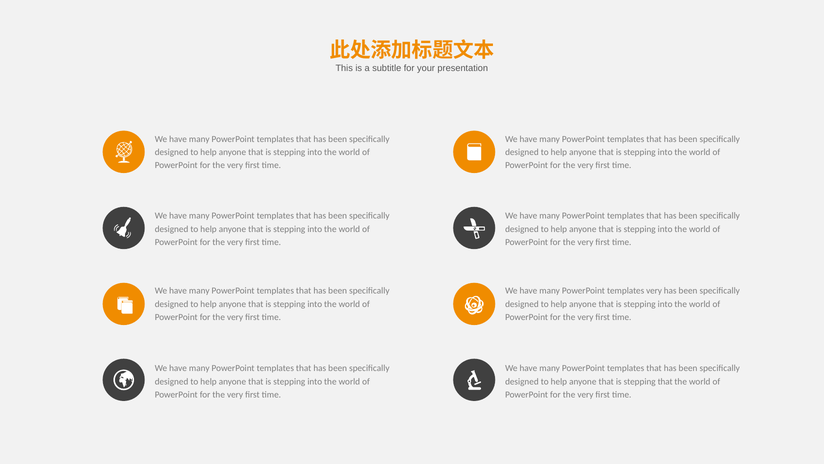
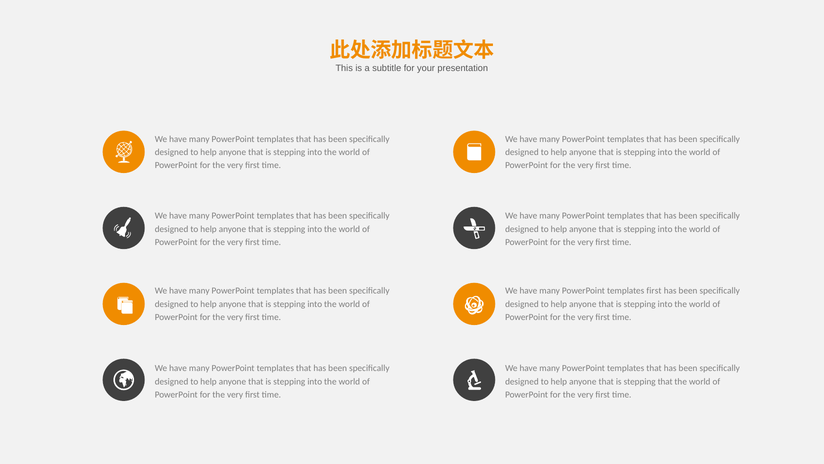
templates very: very -> first
